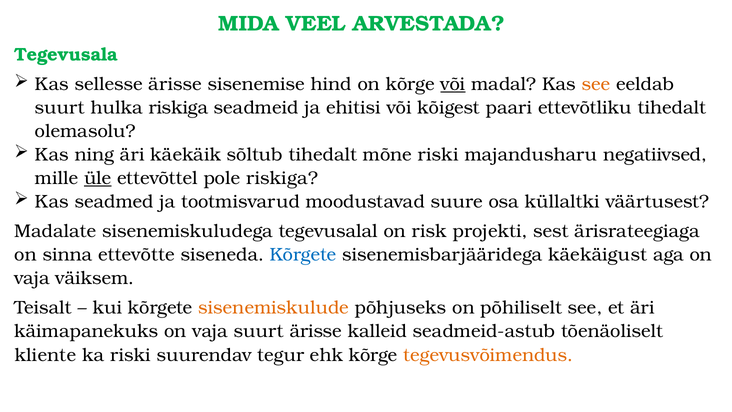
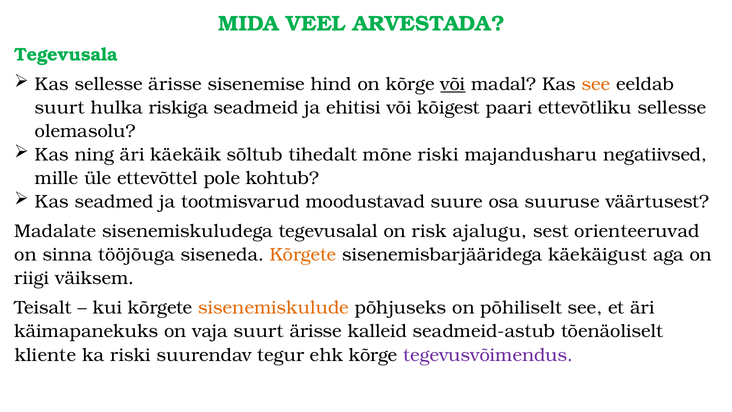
ettevõtliku tihedalt: tihedalt -> sellesse
üle underline: present -> none
pole riskiga: riskiga -> kohtub
küllaltki: küllaltki -> suuruse
projekti: projekti -> ajalugu
ärisrateegiaga: ärisrateegiaga -> orienteeruvad
ettevõtte: ettevõtte -> tööjõuga
Kõrgete at (303, 255) colour: blue -> orange
vaja at (32, 278): vaja -> riigi
tegevusvõimendus colour: orange -> purple
